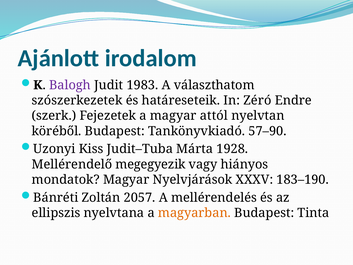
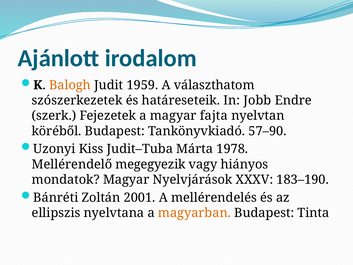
Balogh colour: purple -> orange
1983: 1983 -> 1959
Zéró: Zéró -> Jobb
attól: attól -> fajta
1928: 1928 -> 1978
2057: 2057 -> 2001
